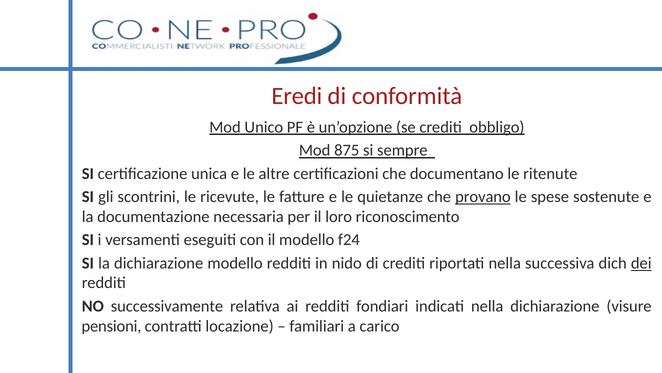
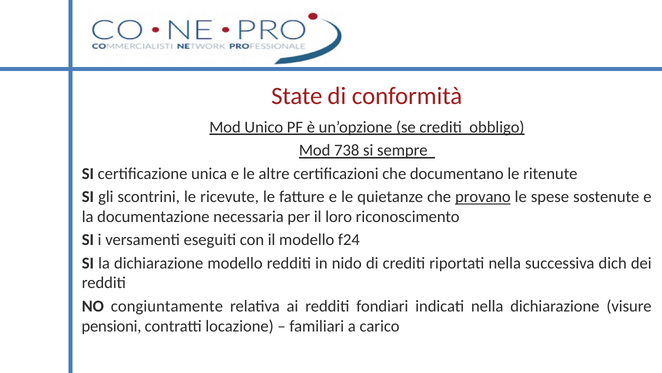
Eredi: Eredi -> State
875: 875 -> 738
dei underline: present -> none
successivamente: successivamente -> congiuntamente
